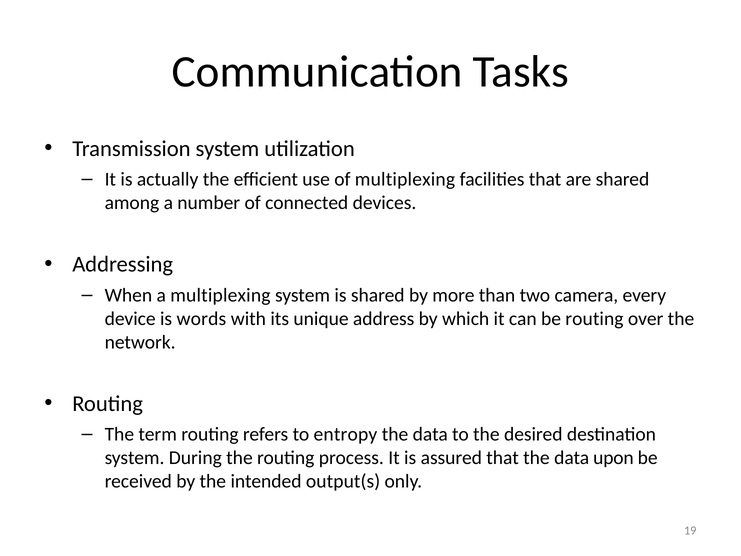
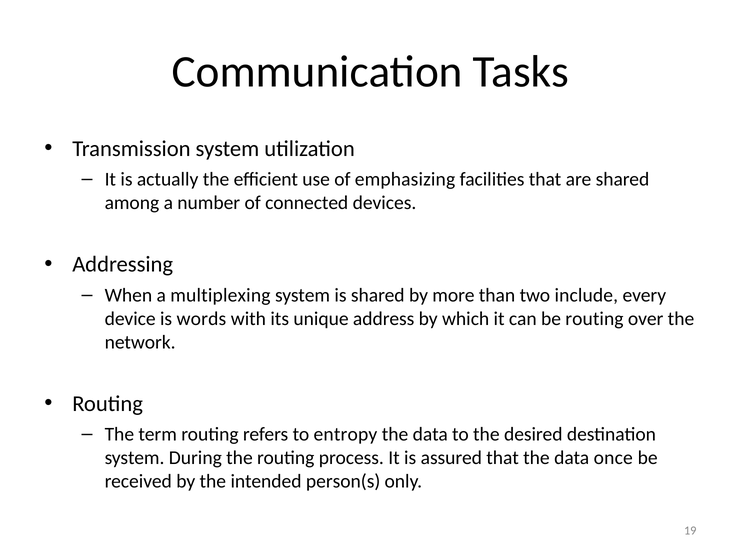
of multiplexing: multiplexing -> emphasizing
camera: camera -> include
upon: upon -> once
output(s: output(s -> person(s
